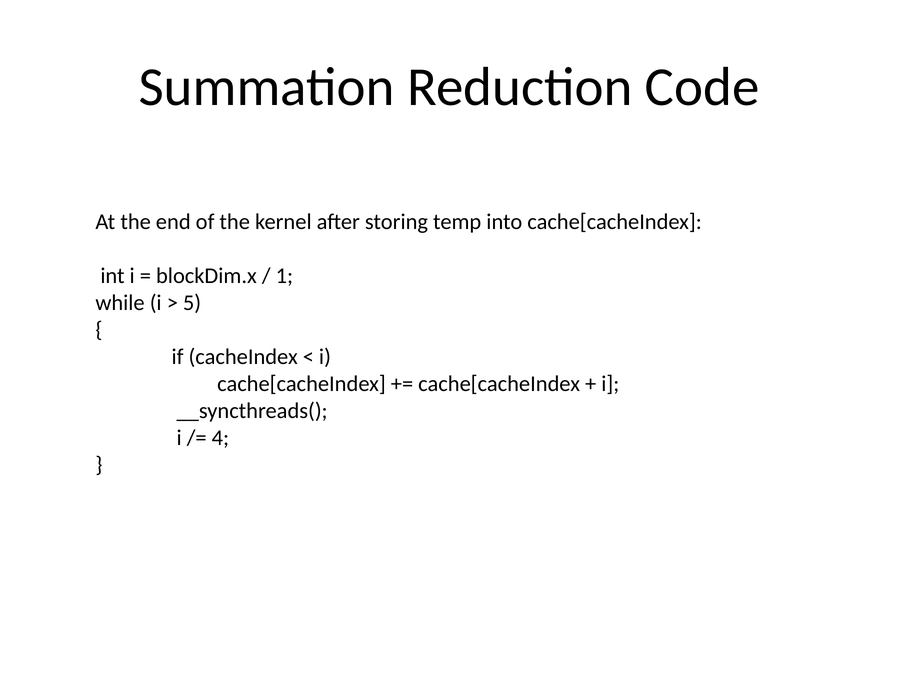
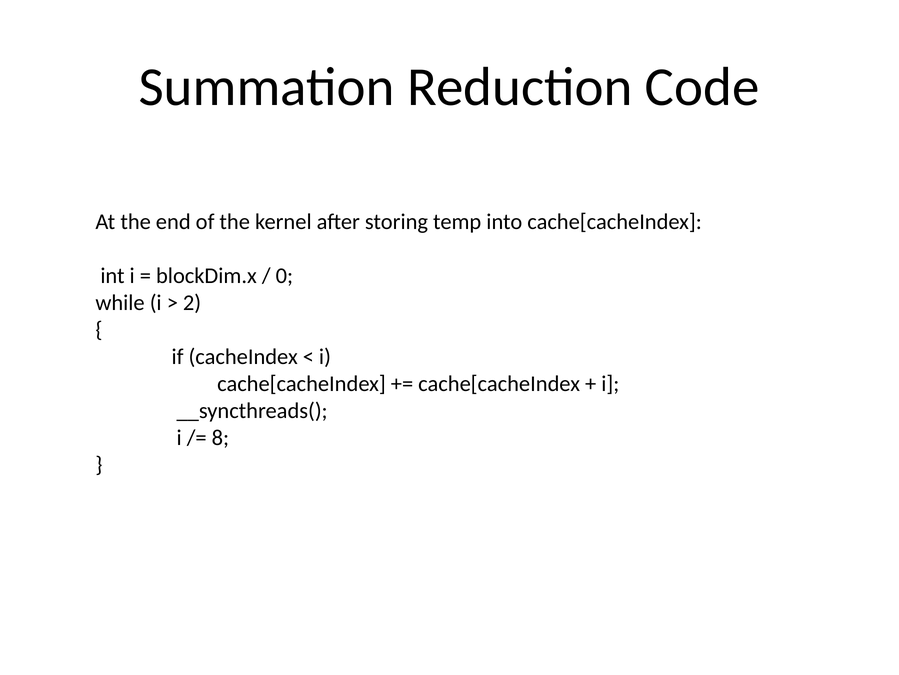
1: 1 -> 0
5: 5 -> 2
4: 4 -> 8
